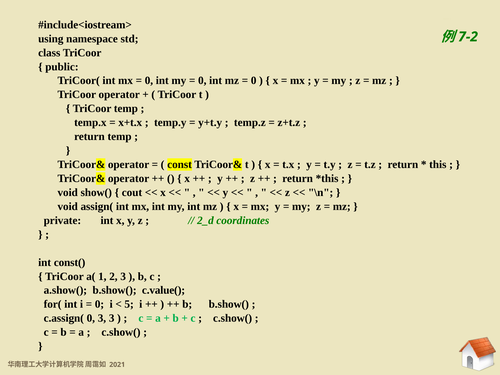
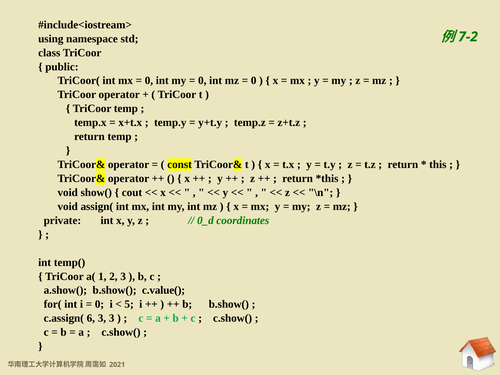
2_d: 2_d -> 0_d
const(: const( -> temp(
c.assign( 0: 0 -> 6
